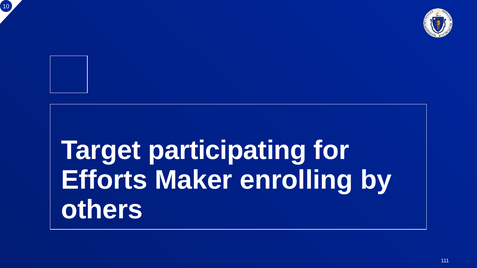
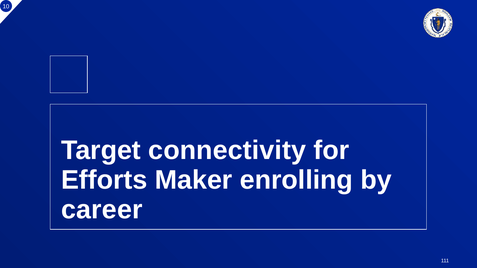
participating: participating -> connectivity
others: others -> career
